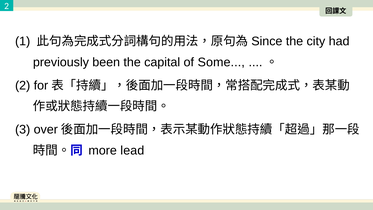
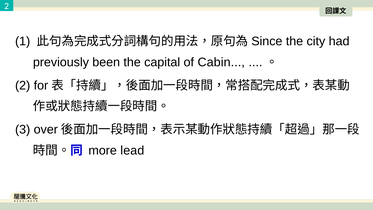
Some: Some -> Cabin
